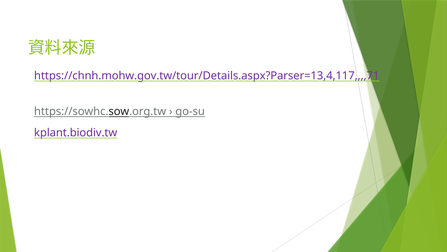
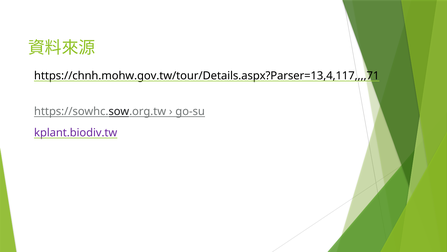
https://chnh.mohw.gov.tw/tour/Details.aspx?Parser=13,4,117,,,,71 colour: purple -> black
